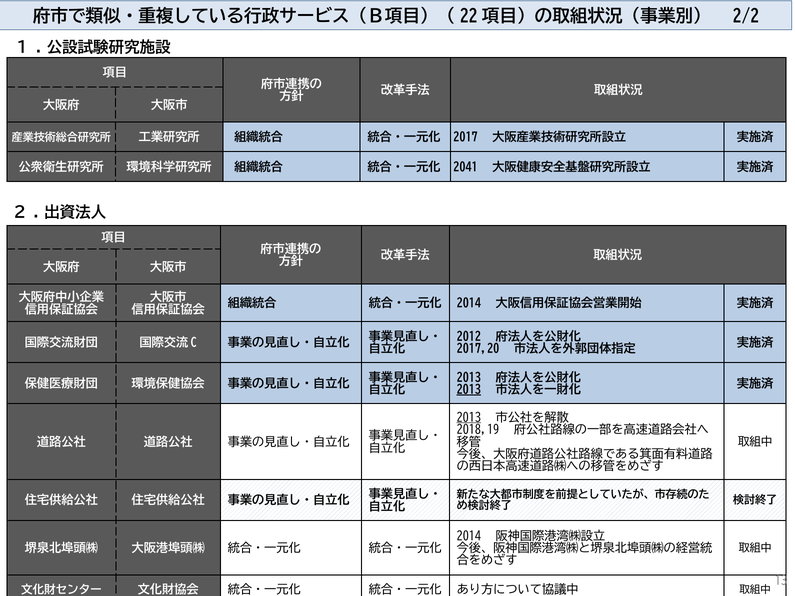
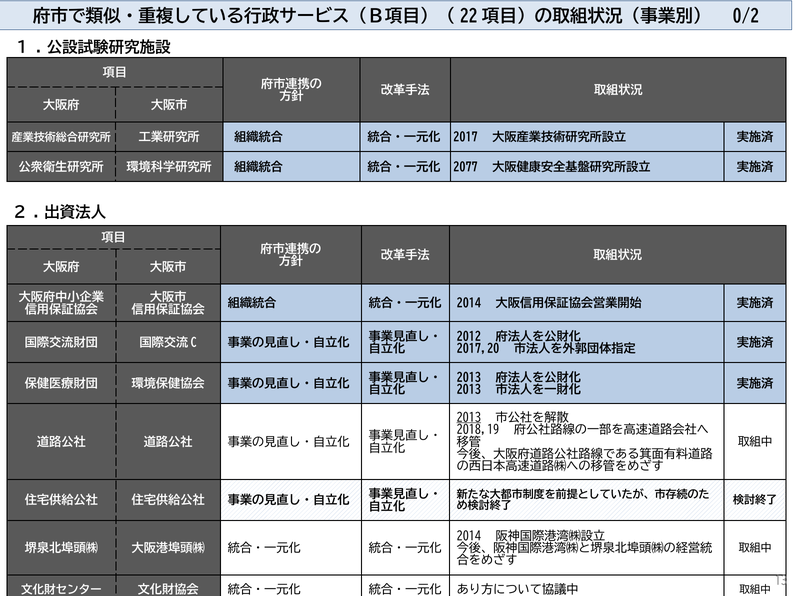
2/2: 2/2 -> 0/2
2041: 2041 -> 2077
2013 at (469, 390) underline: present -> none
